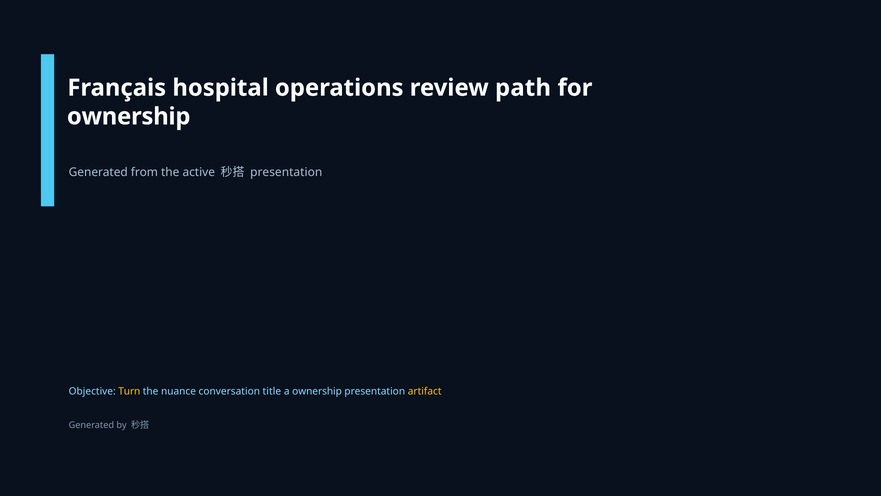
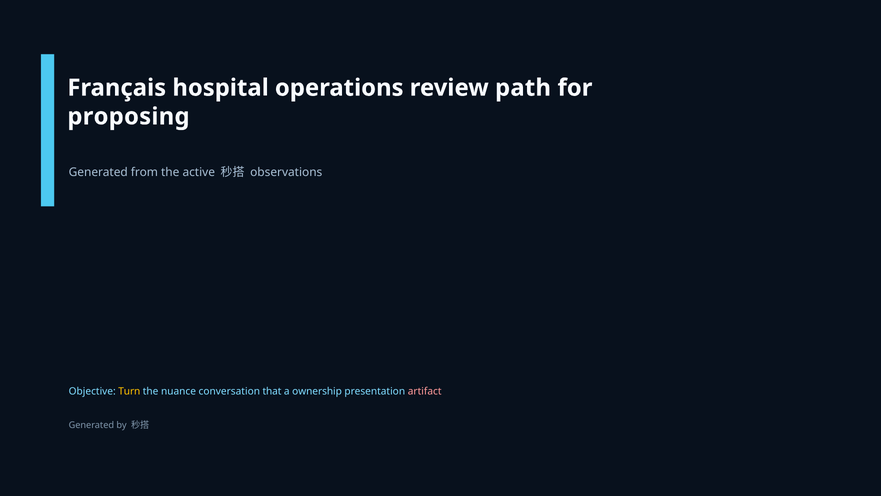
ownership at (129, 116): ownership -> proposing
presentation at (286, 172): presentation -> observations
title: title -> that
artifact colour: yellow -> pink
